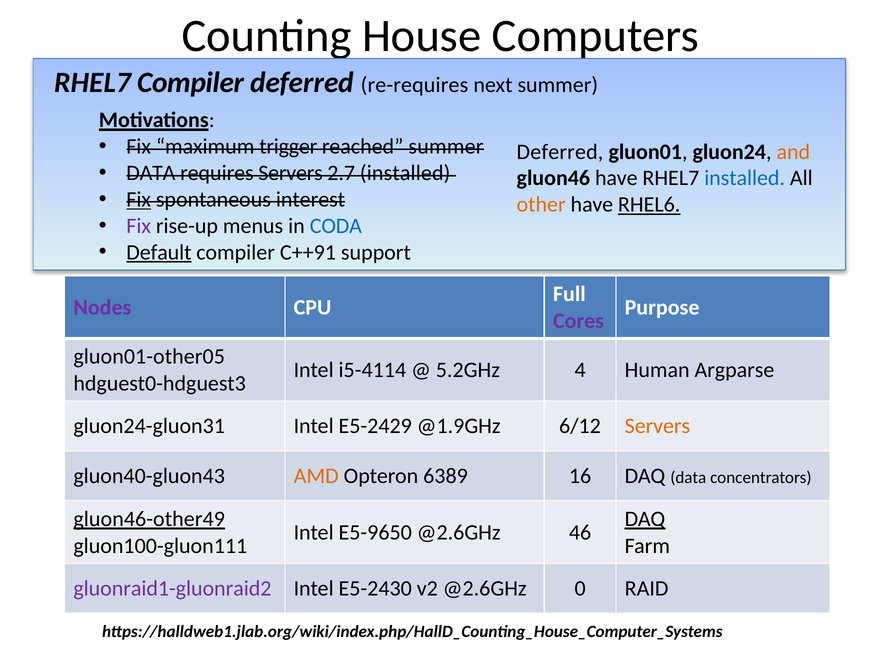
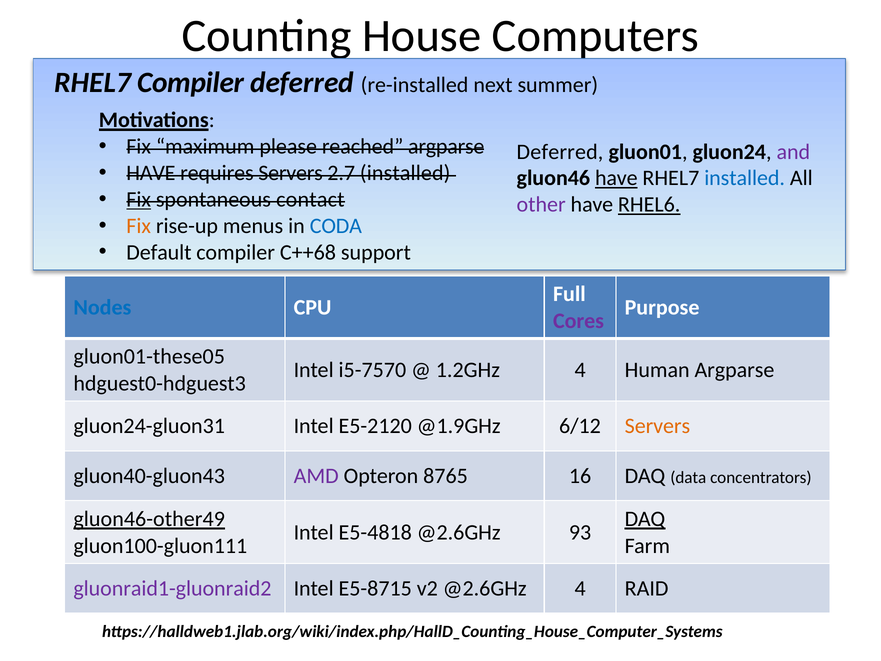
re-requires: re-requires -> re-installed
trigger: trigger -> please
reached summer: summer -> argparse
and colour: orange -> purple
DATA at (151, 173): DATA -> HAVE
have at (616, 178) underline: none -> present
interest: interest -> contact
other colour: orange -> purple
Fix at (139, 226) colour: purple -> orange
Default underline: present -> none
C++91: C++91 -> C++68
Nodes colour: purple -> blue
gluon01-other05: gluon01-other05 -> gluon01-these05
i5-4114: i5-4114 -> i5-7570
5.2GHz: 5.2GHz -> 1.2GHz
E5-2429: E5-2429 -> E5-2120
AMD colour: orange -> purple
6389: 6389 -> 8765
E5-9650: E5-9650 -> E5-4818
46: 46 -> 93
E5-2430: E5-2430 -> E5-8715
@2.6GHz 0: 0 -> 4
